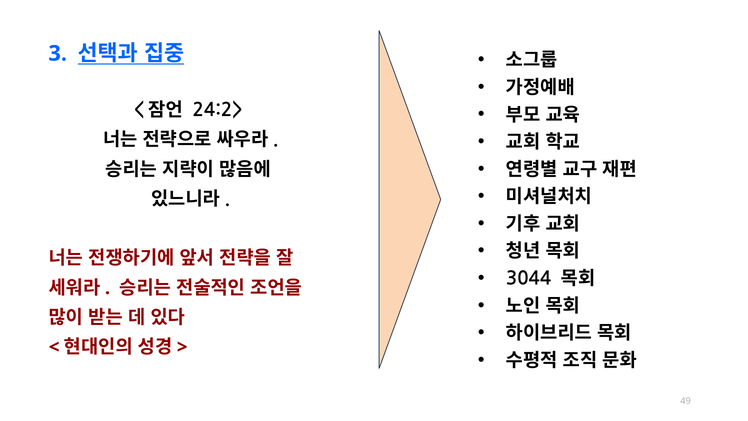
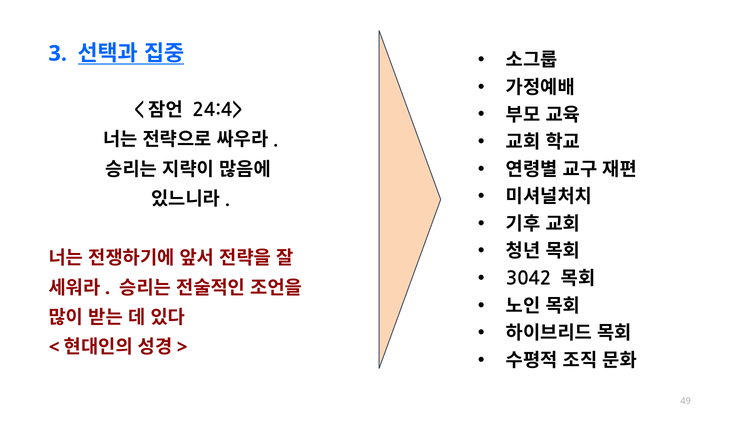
24:2>: 24:2> -> 24:4>
3044: 3044 -> 3042
